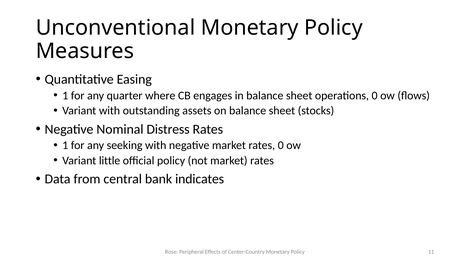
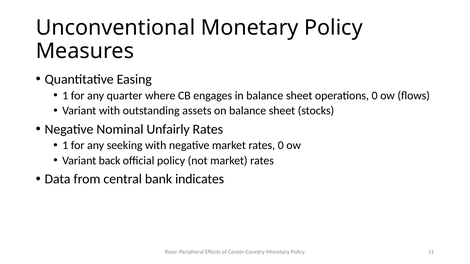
Distress: Distress -> Unfairly
little: little -> back
